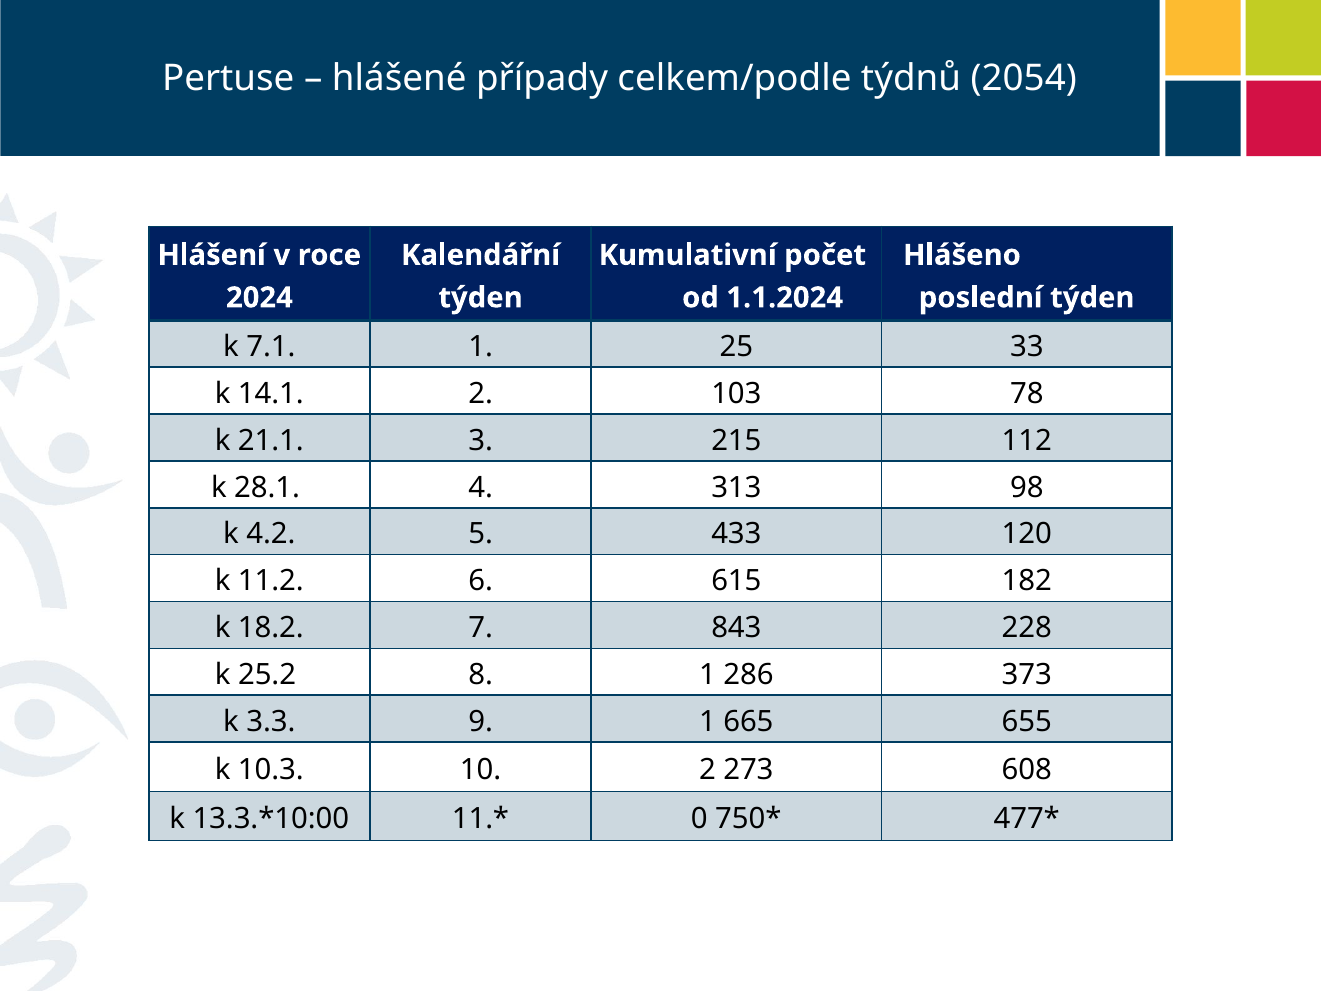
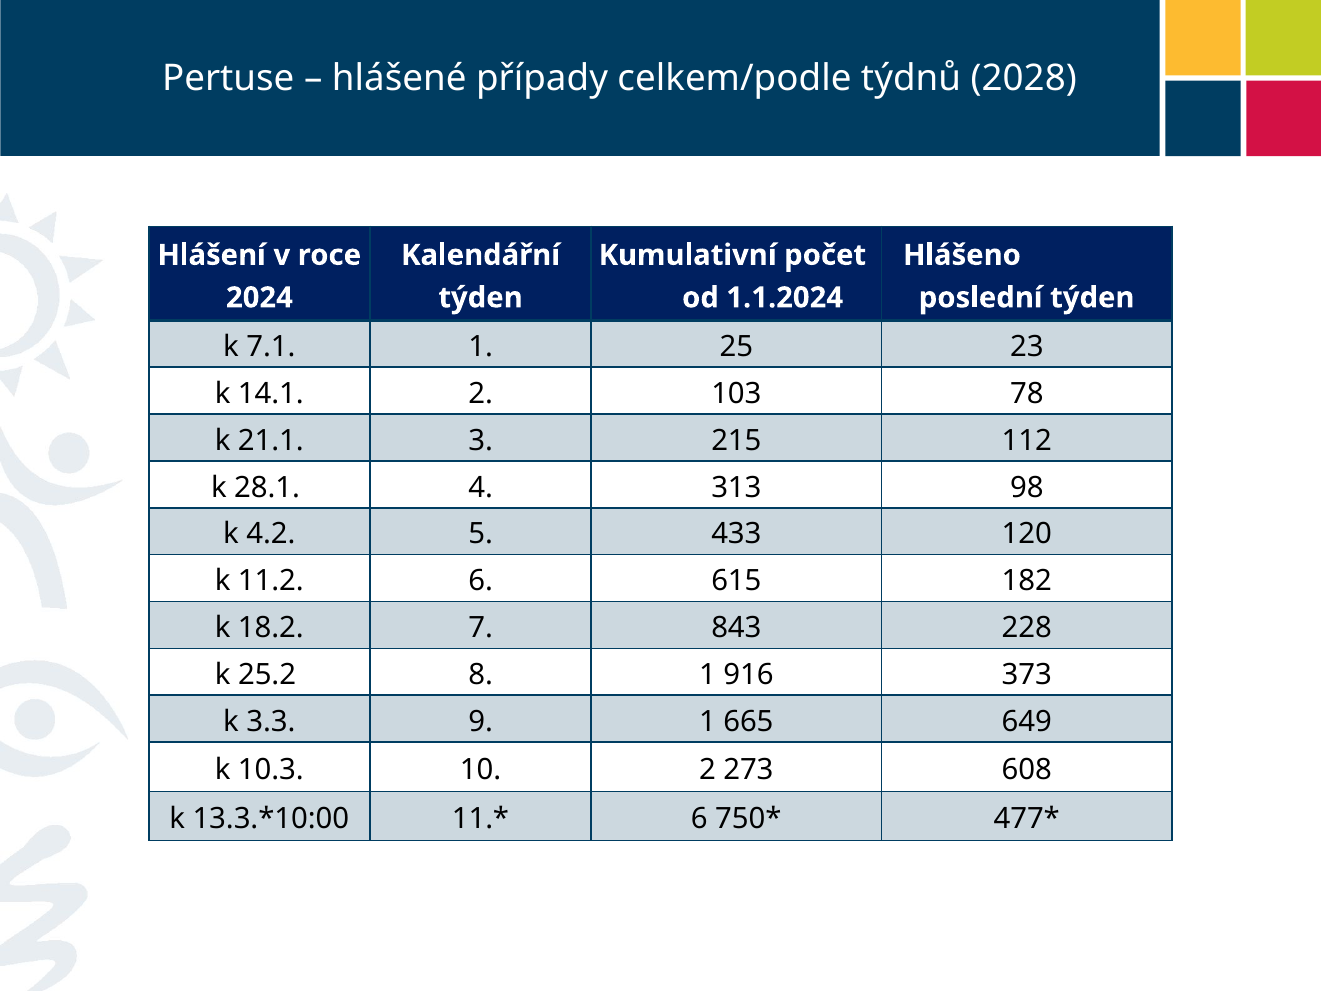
2054: 2054 -> 2028
33: 33 -> 23
286: 286 -> 916
655: 655 -> 649
0 at (699, 819): 0 -> 6
